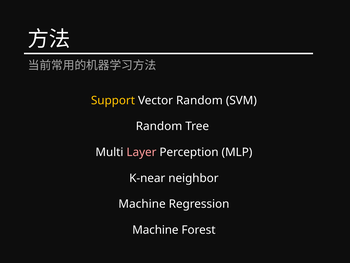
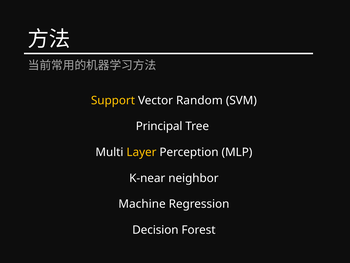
Random at (159, 126): Random -> Principal
Layer colour: pink -> yellow
Machine at (155, 230): Machine -> Decision
